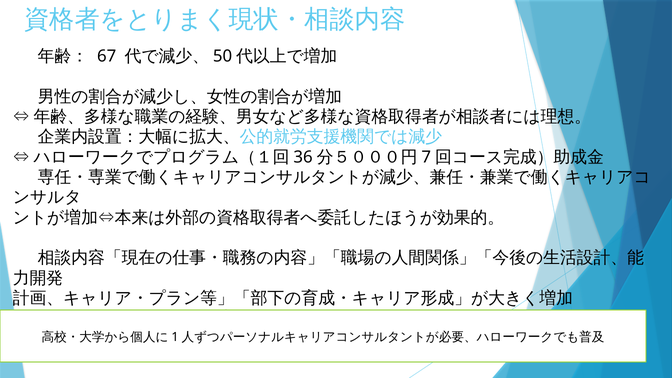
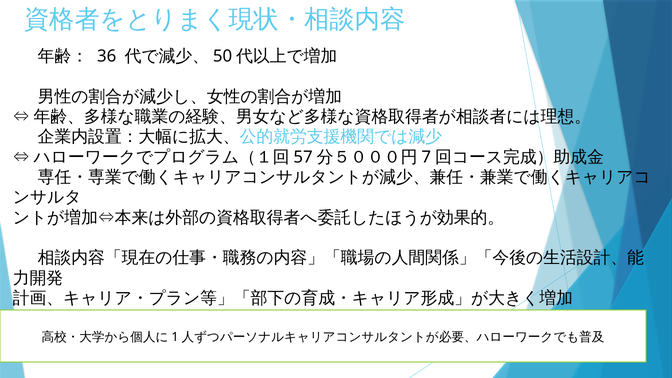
67: 67 -> 36
36: 36 -> 57
